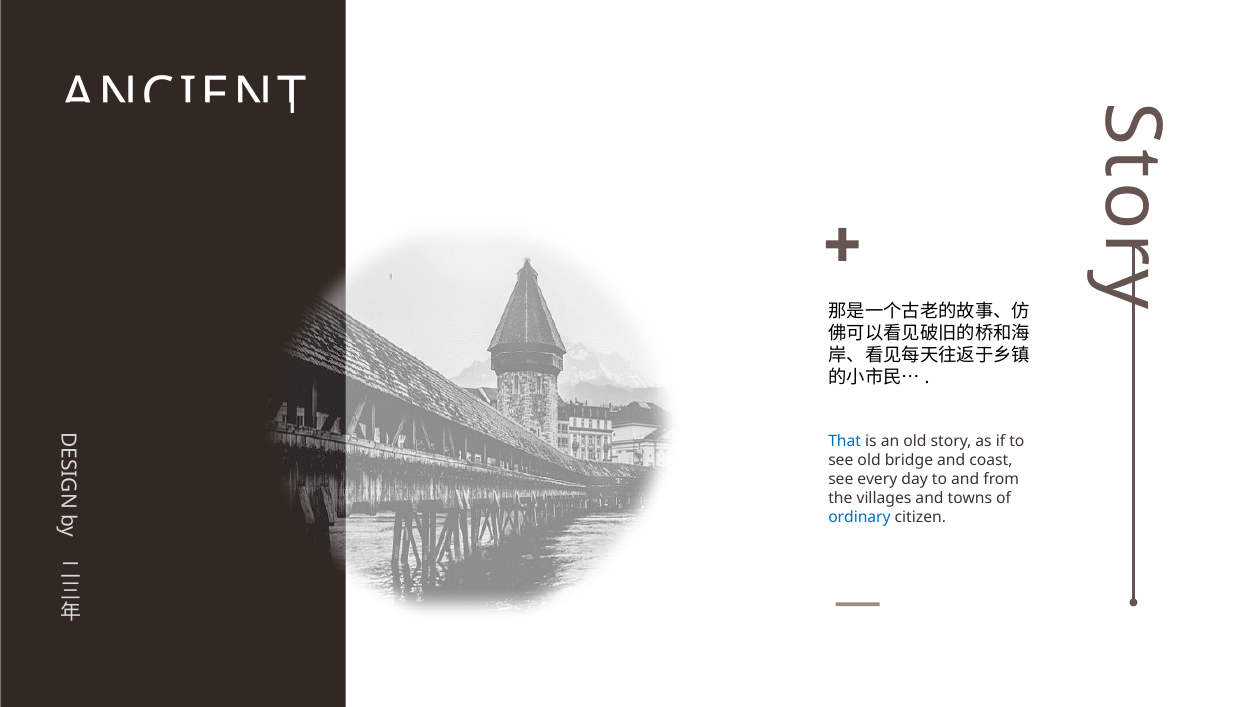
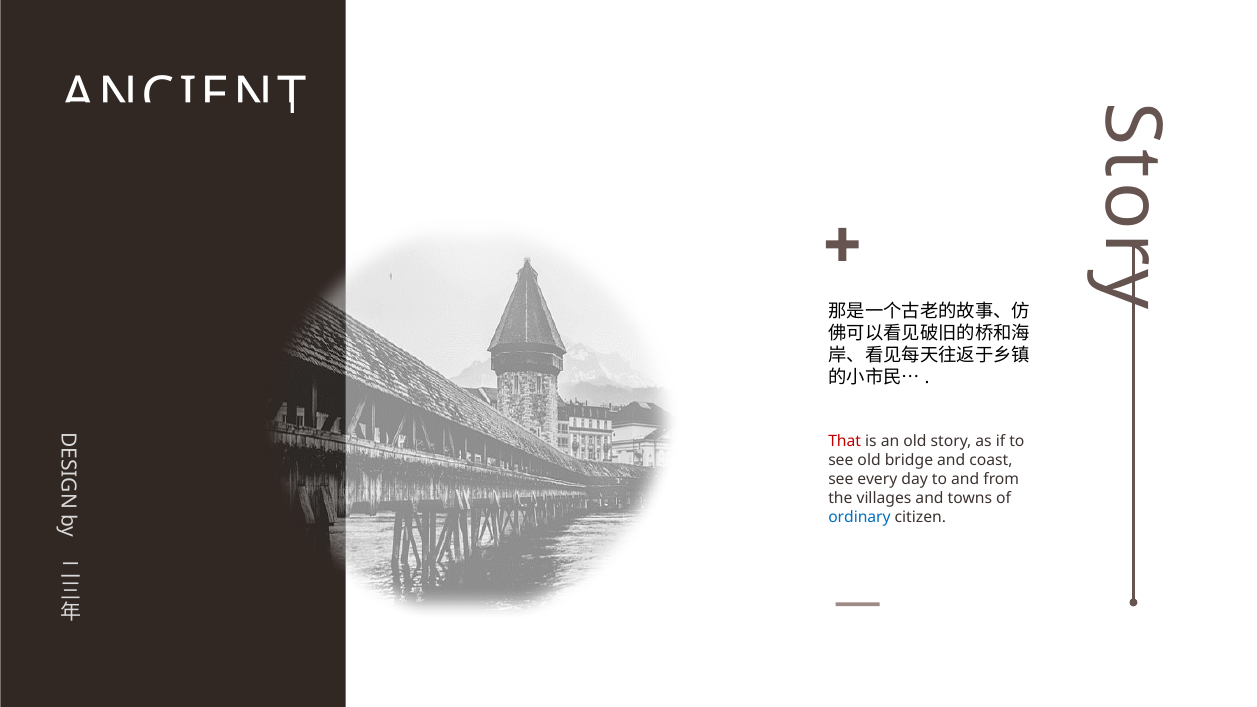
That colour: blue -> red
